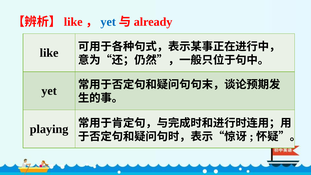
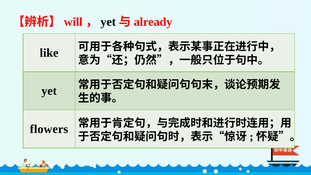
like at (73, 22): like -> will
yet at (108, 22) colour: blue -> black
playing: playing -> flowers
